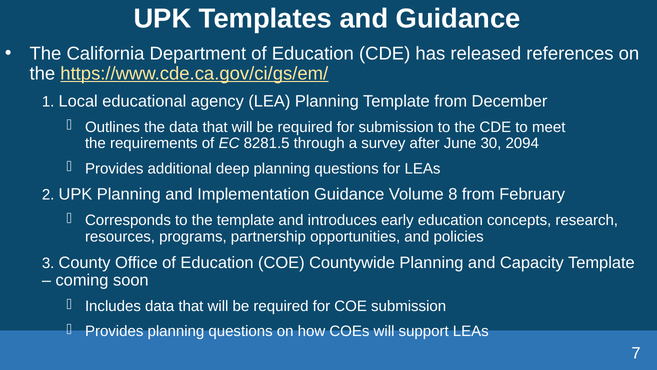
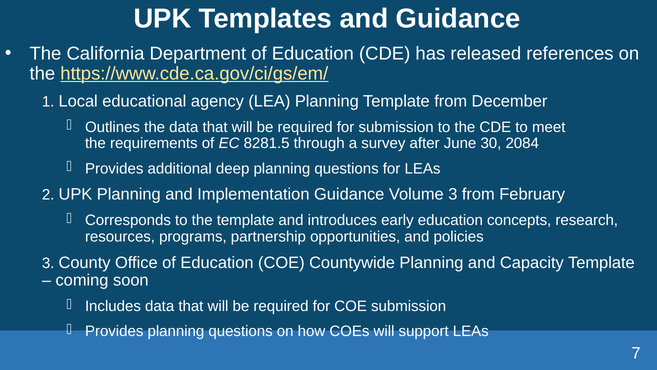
2094: 2094 -> 2084
Volume 8: 8 -> 3
